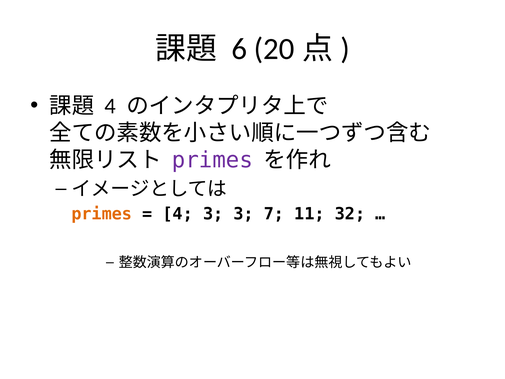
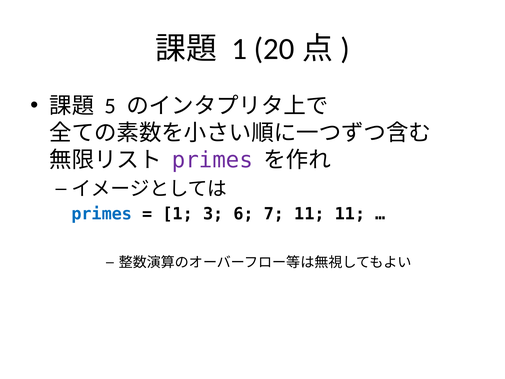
6 at (239, 49): 6 -> 1
4 at (110, 106): 4 -> 5
primes at (102, 214) colour: orange -> blue
4 at (178, 214): 4 -> 1
3 3: 3 -> 6
11 32: 32 -> 11
